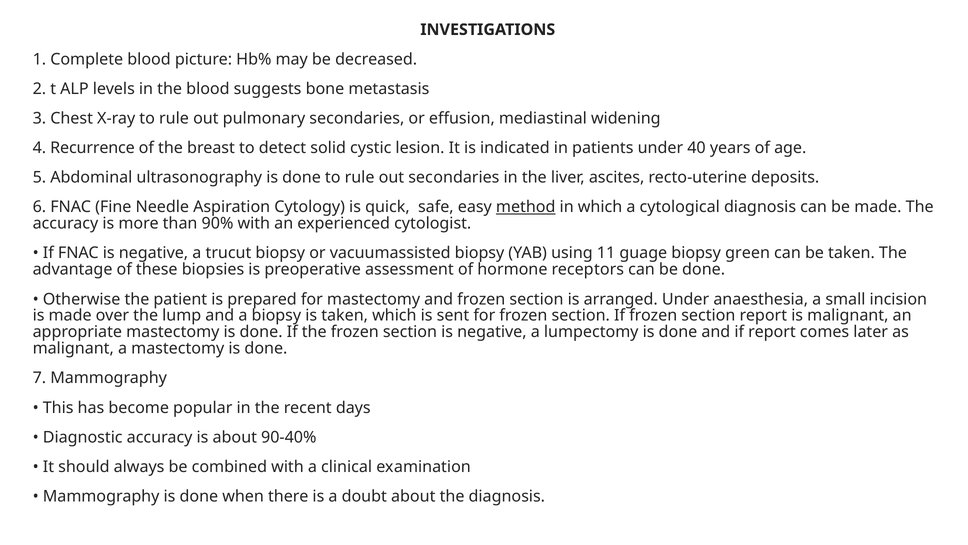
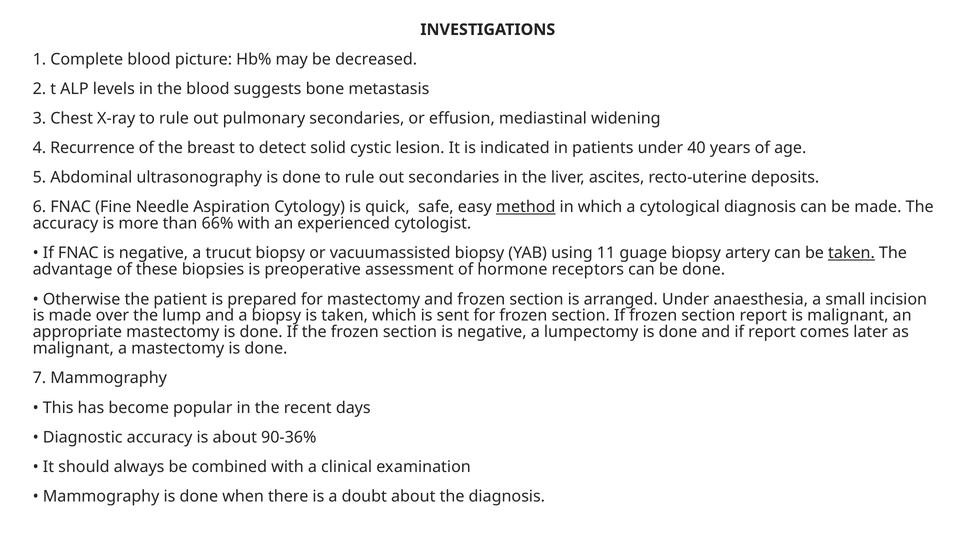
90%: 90% -> 66%
green: green -> artery
taken at (851, 253) underline: none -> present
90-40%: 90-40% -> 90-36%
